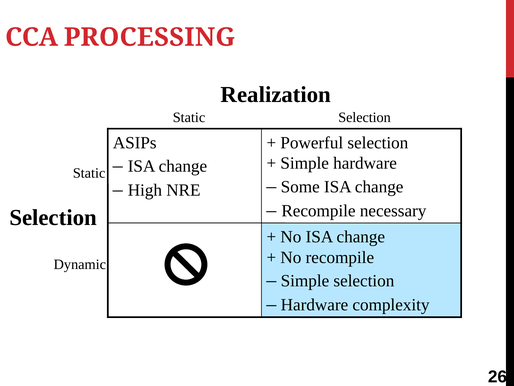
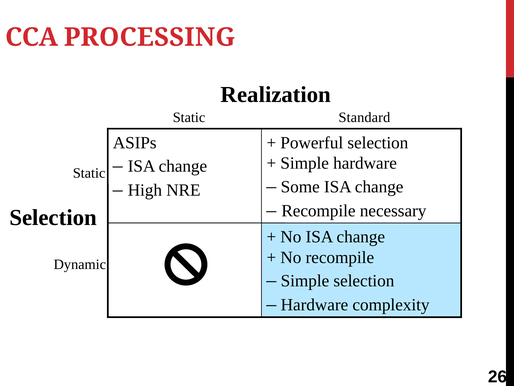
Static Selection: Selection -> Standard
